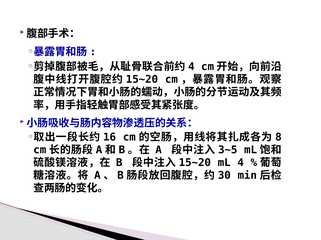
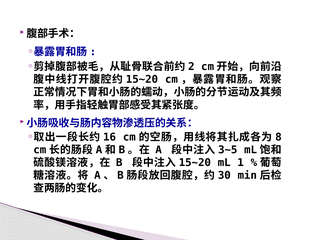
4 at (191, 67): 4 -> 2
mL 4: 4 -> 1
